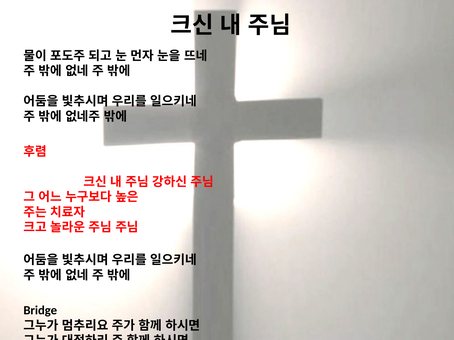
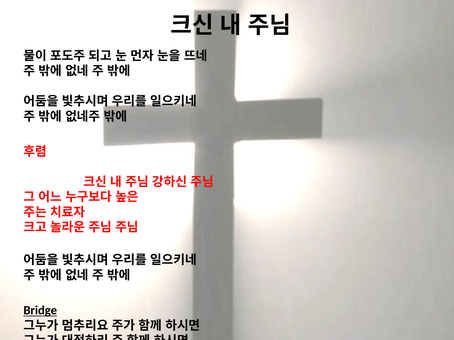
Bridge underline: none -> present
